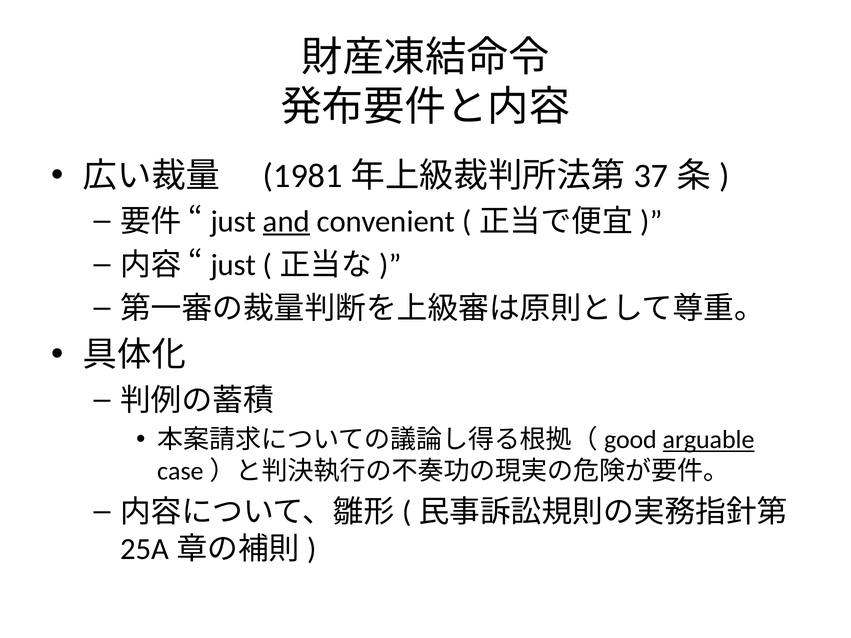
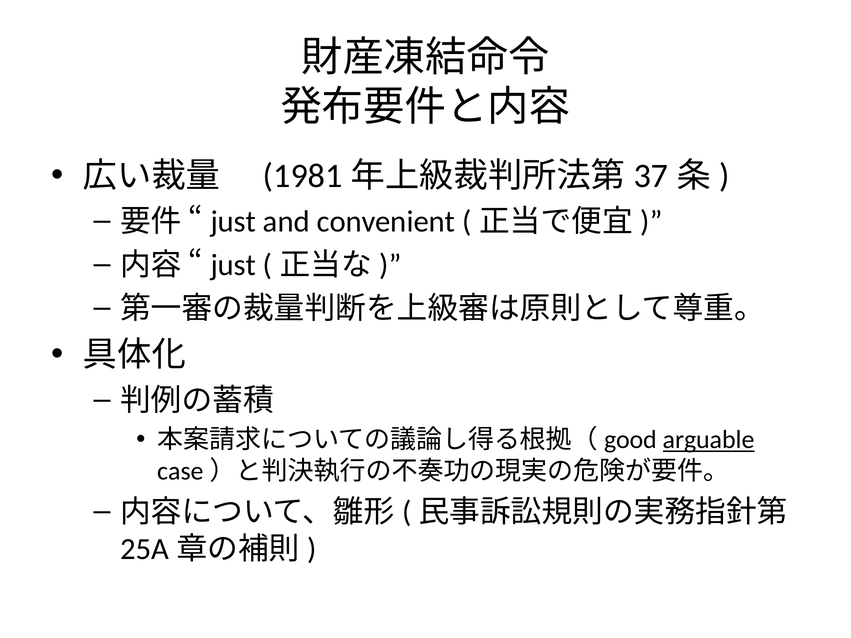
and underline: present -> none
